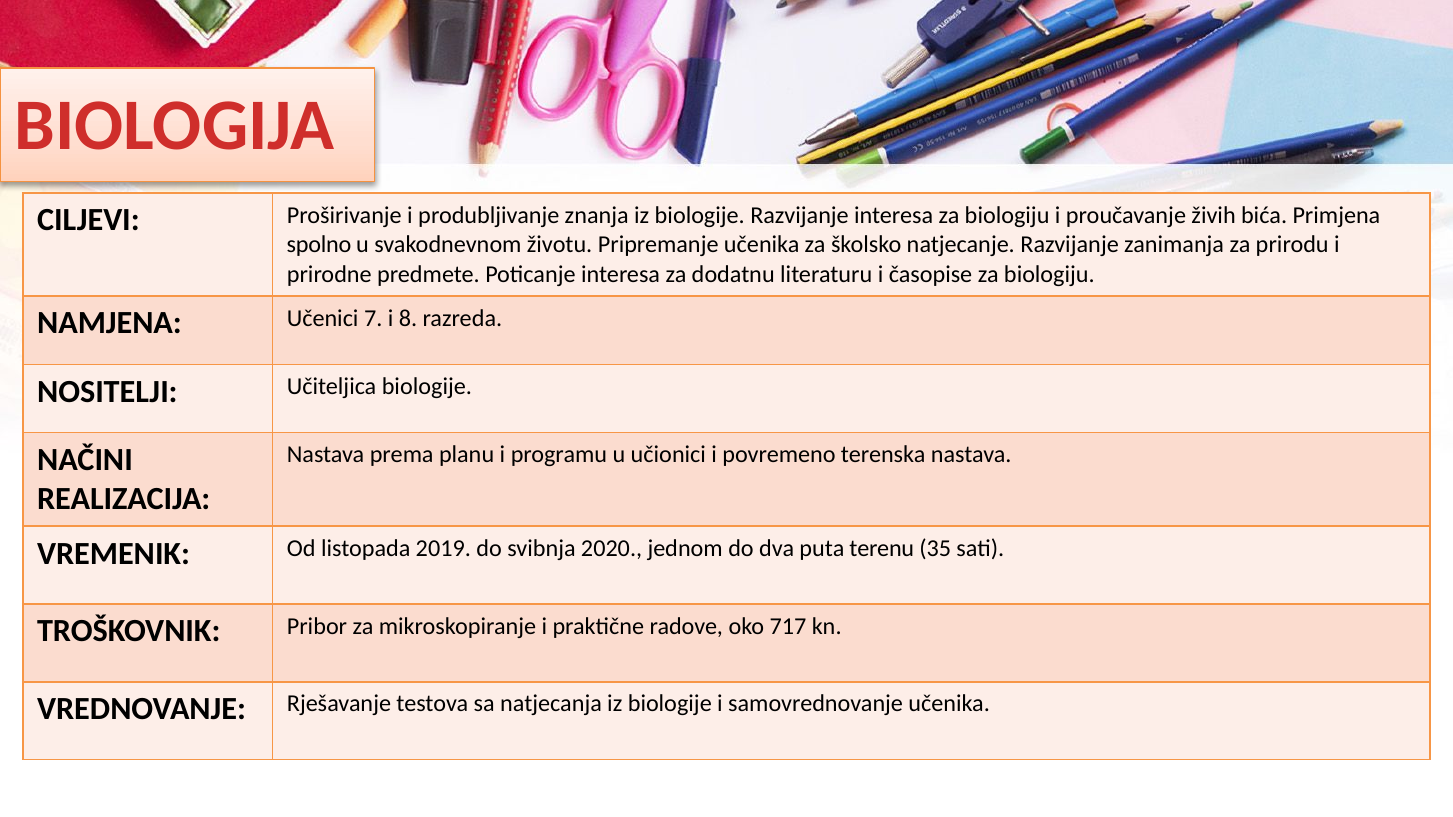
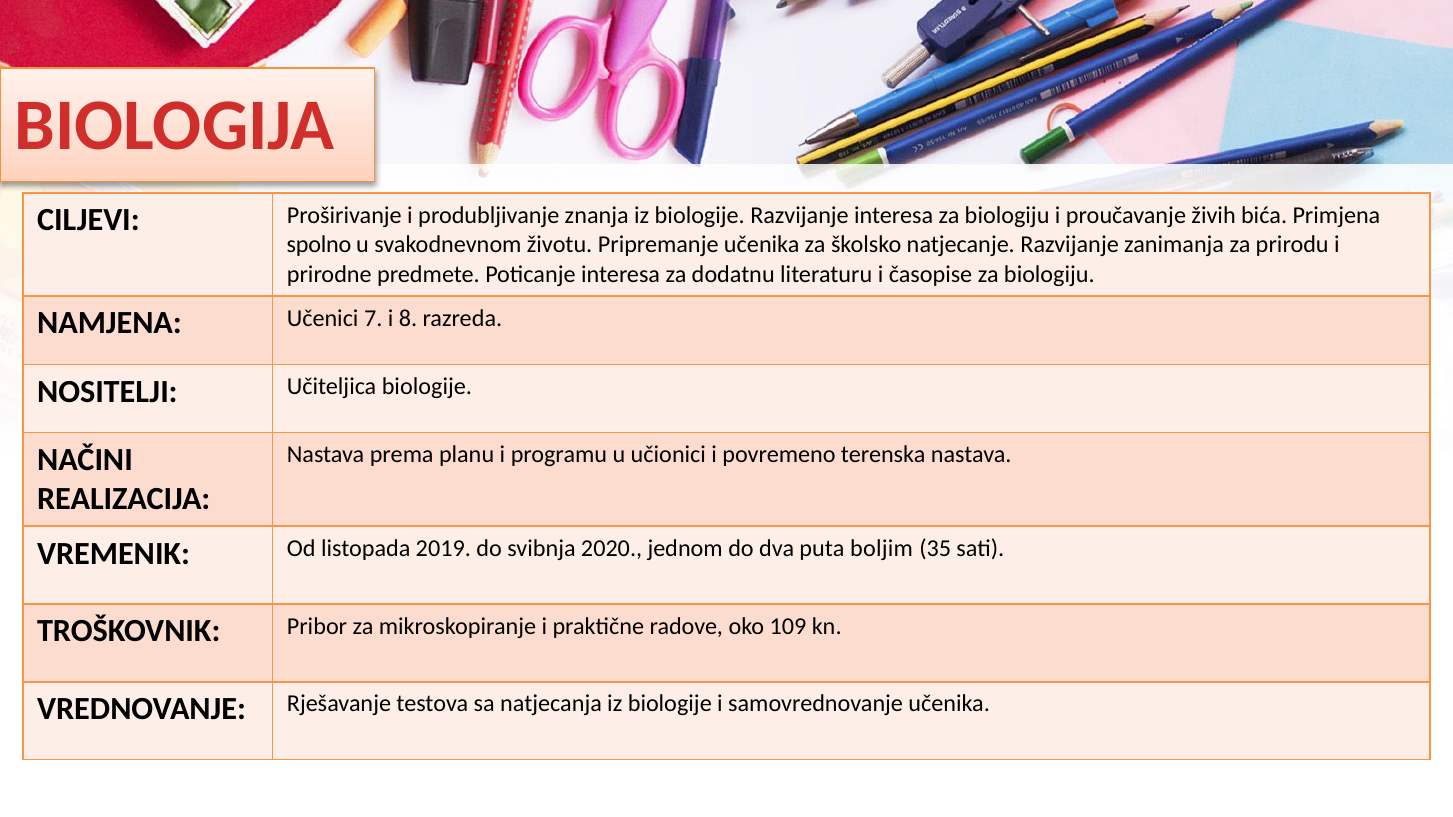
terenu: terenu -> boljim
717: 717 -> 109
